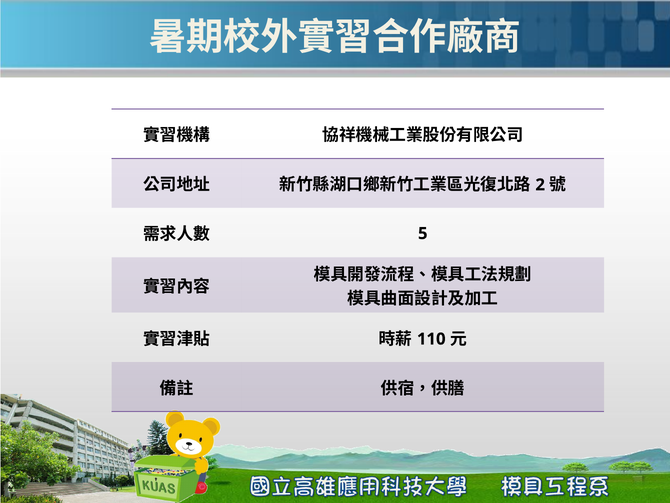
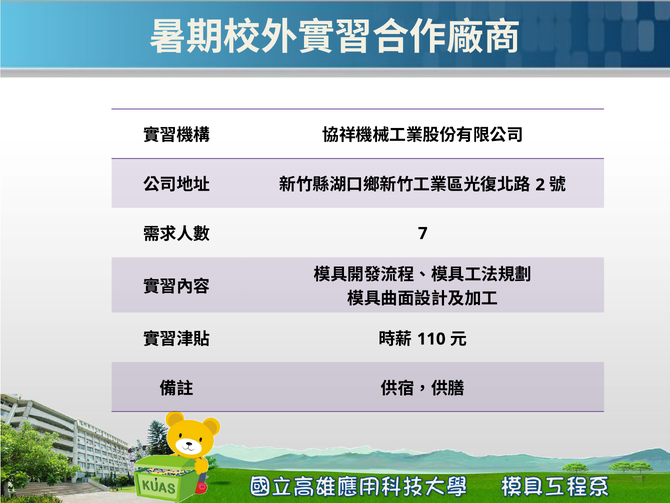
5: 5 -> 7
